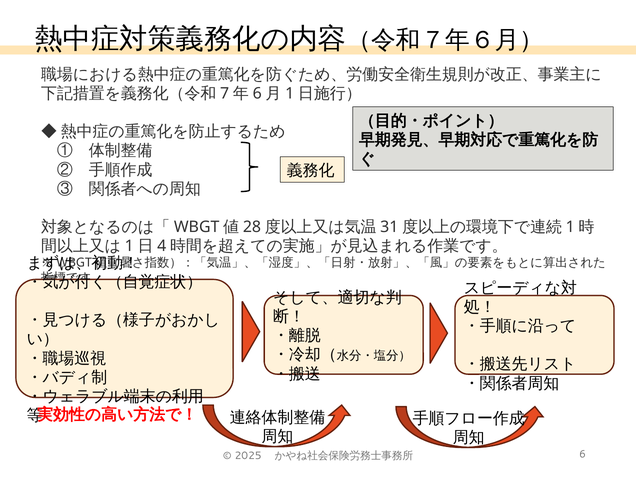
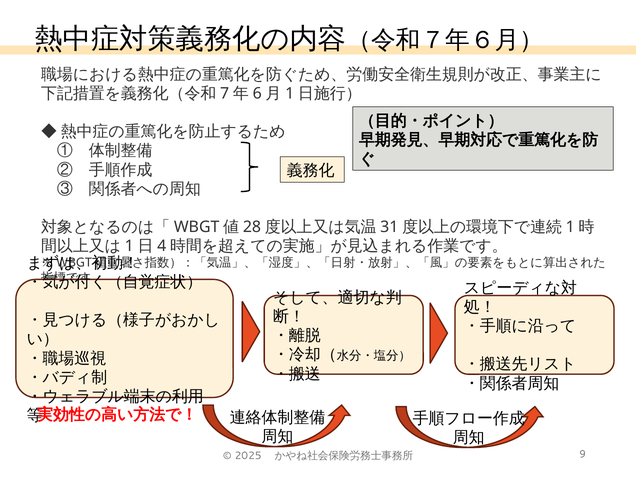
6: 6 -> 9
